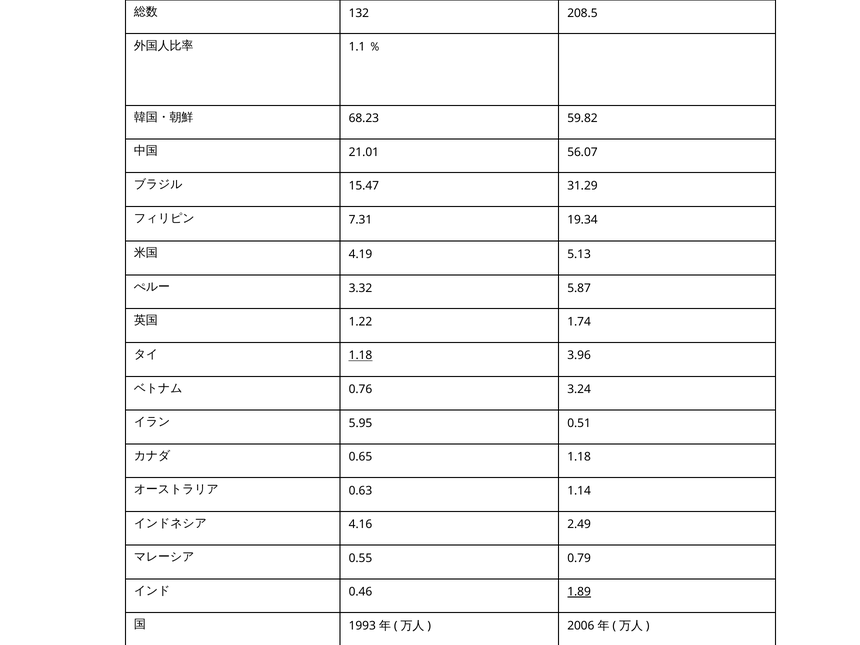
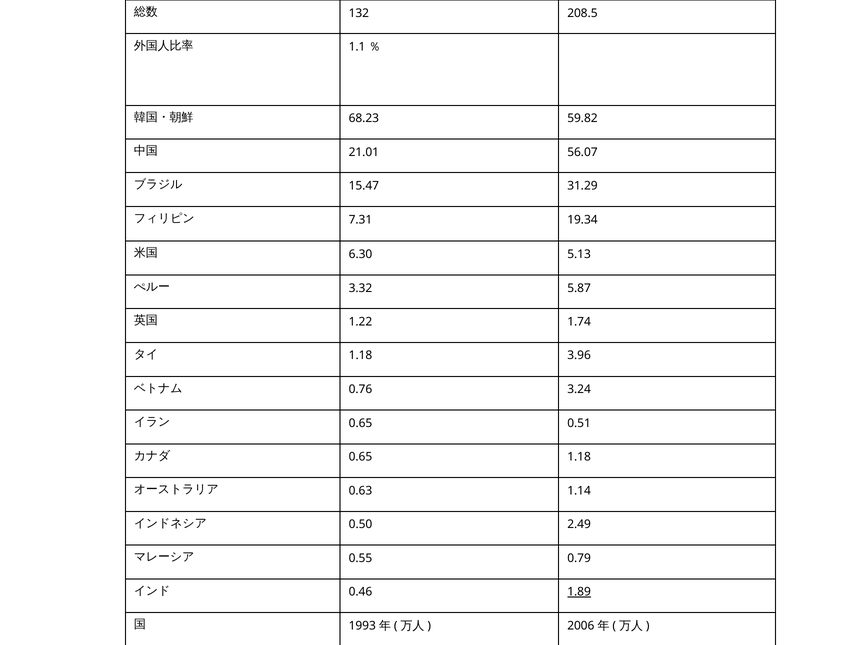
4.19: 4.19 -> 6.30
1.18 at (361, 356) underline: present -> none
5.95 at (361, 423): 5.95 -> 0.65
4.16: 4.16 -> 0.50
